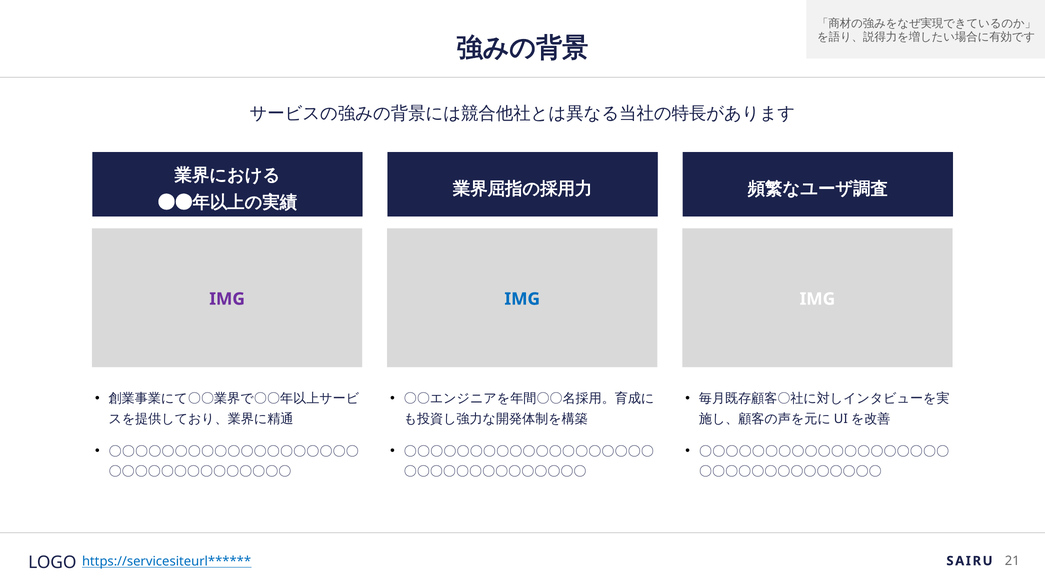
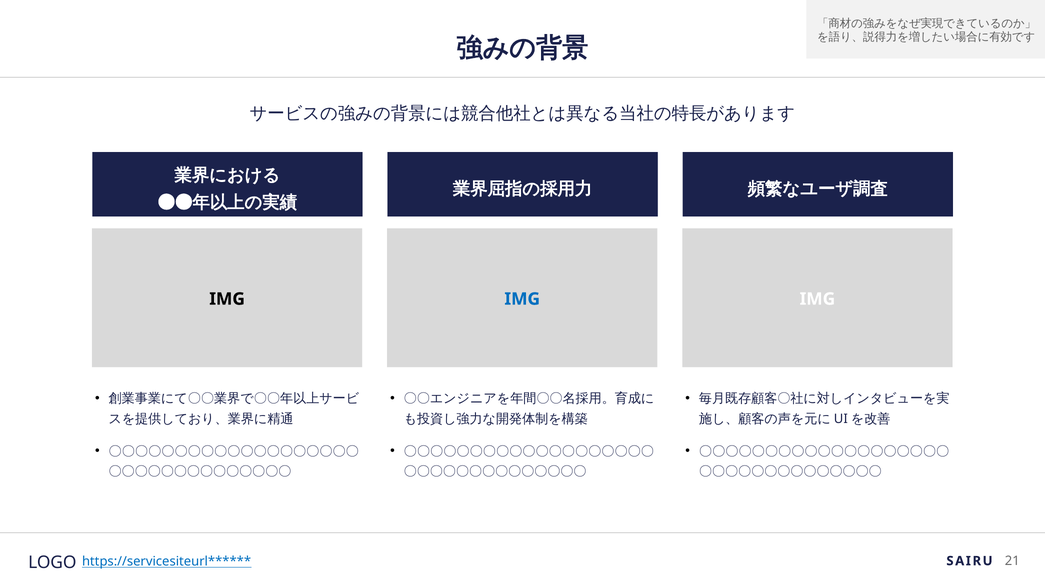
IMG at (227, 299) colour: purple -> black
